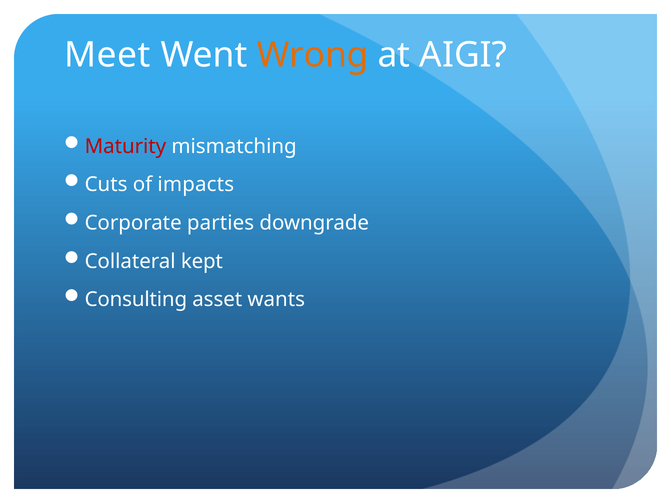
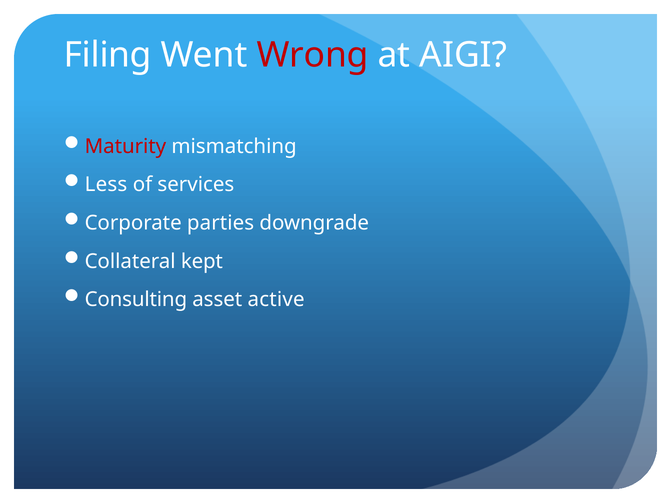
Meet: Meet -> Filing
Wrong colour: orange -> red
Cuts: Cuts -> Less
impacts: impacts -> services
wants: wants -> active
